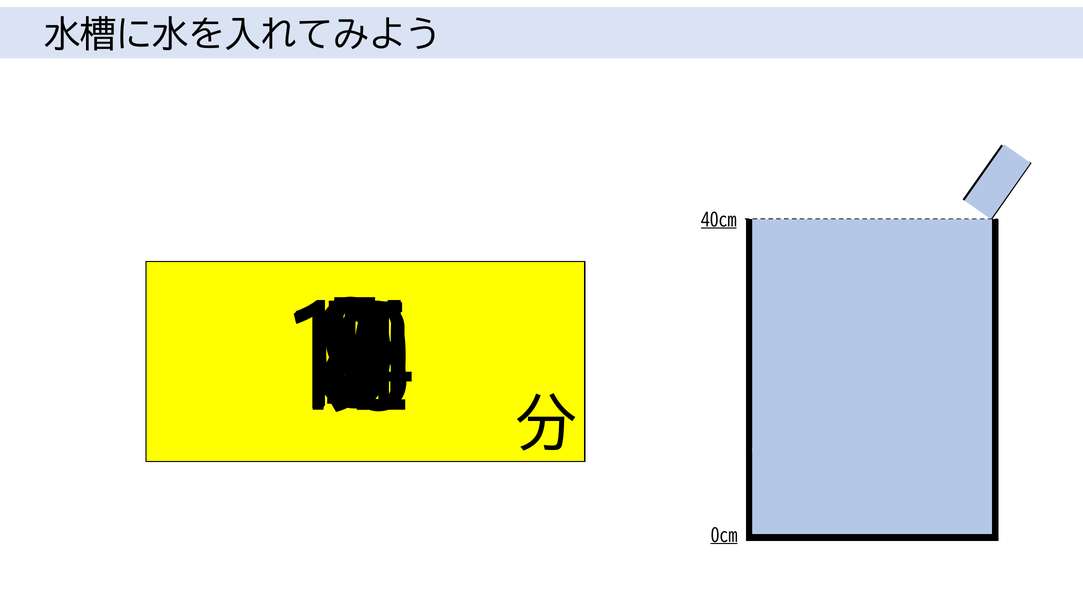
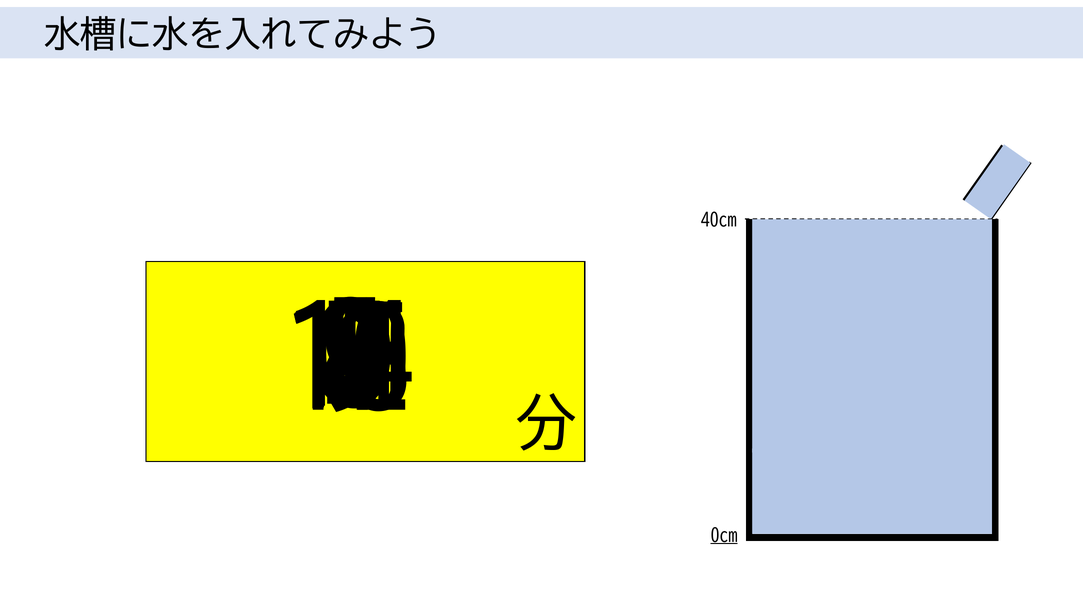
40cm underline: present -> none
